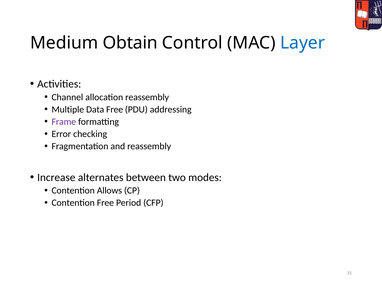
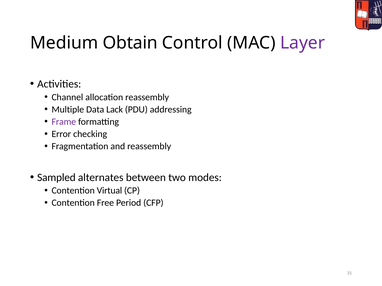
Layer colour: blue -> purple
Data Free: Free -> Lack
Increase: Increase -> Sampled
Allows: Allows -> Virtual
